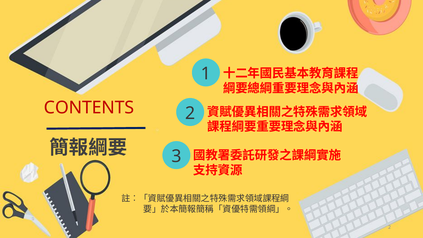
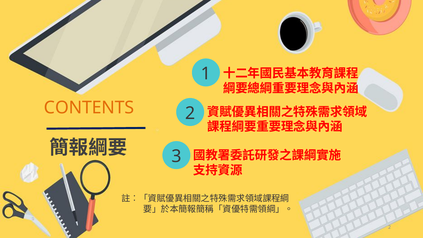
CONTENTS colour: red -> orange
